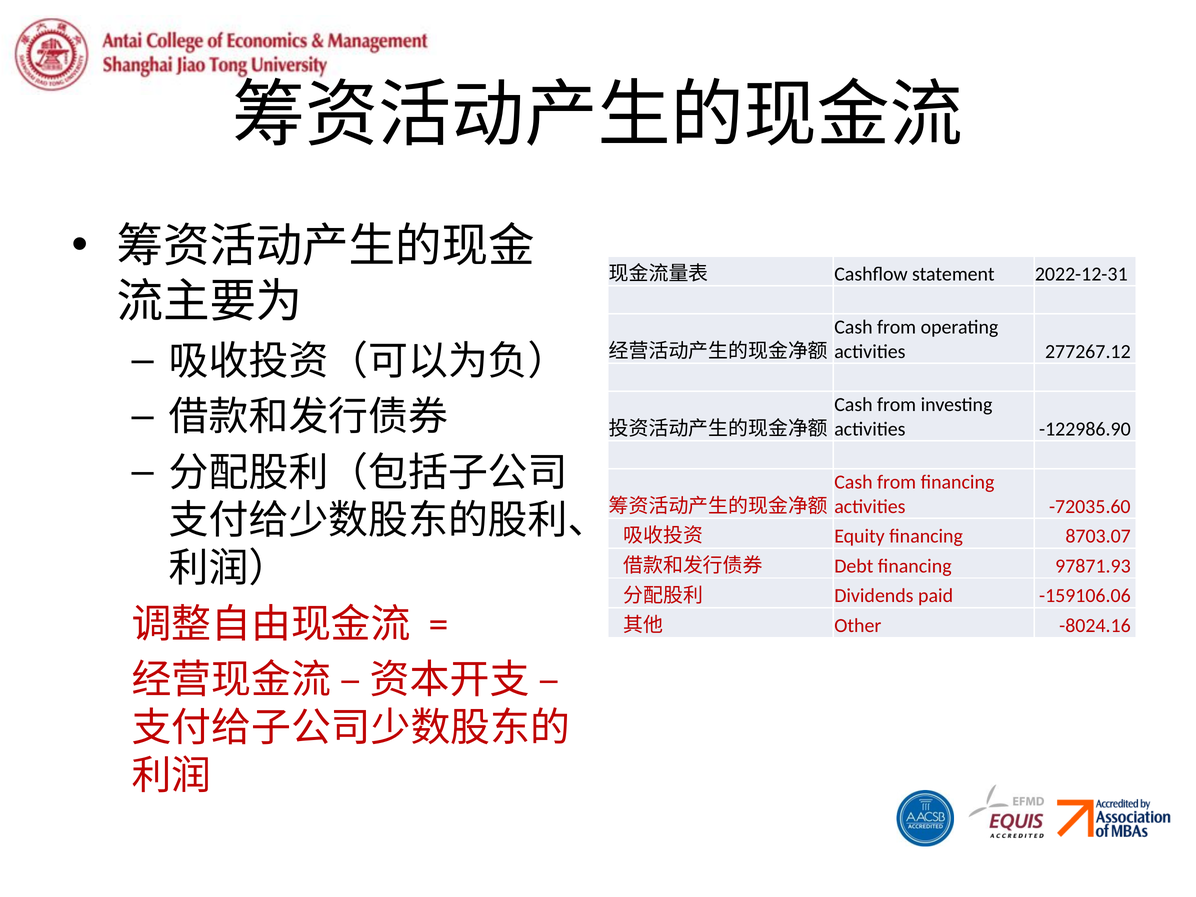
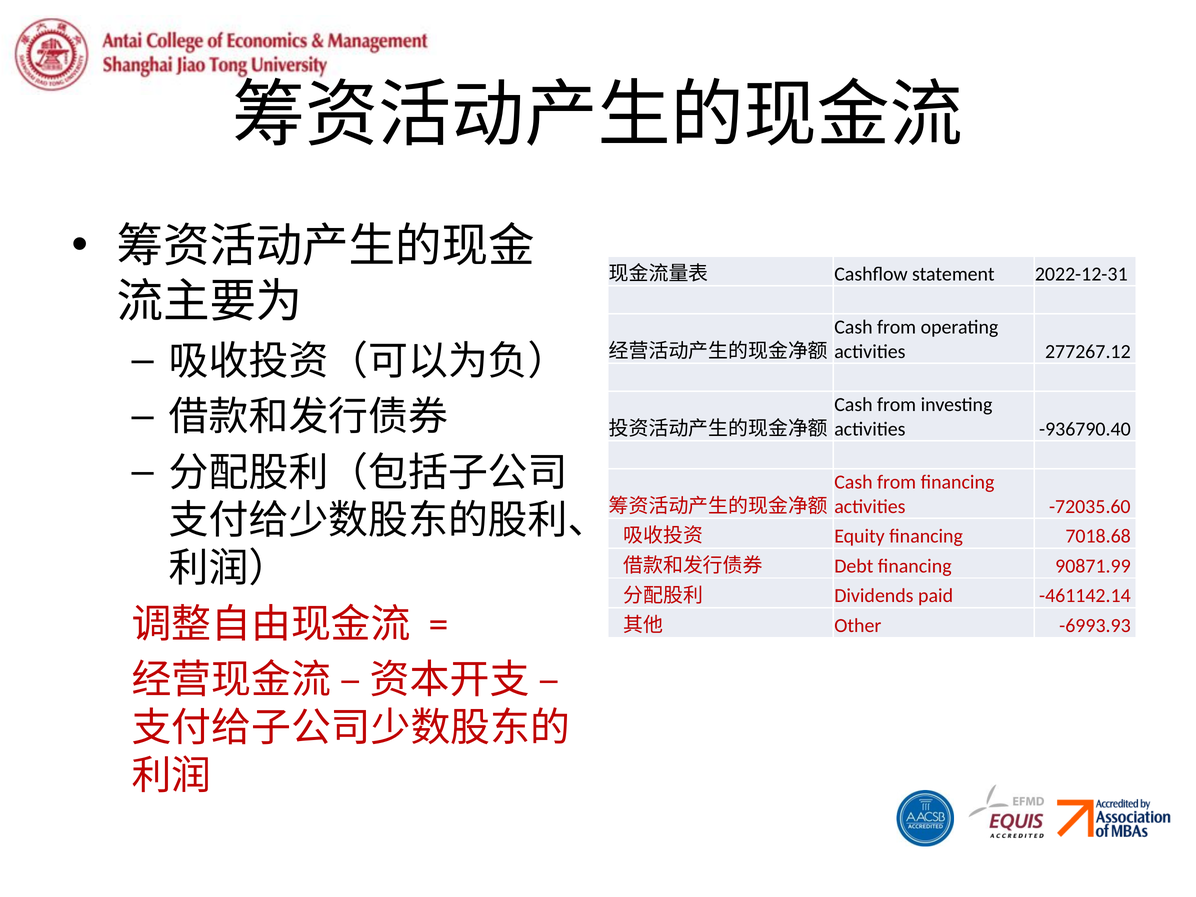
-122986.90: -122986.90 -> -936790.40
8703.07: 8703.07 -> 7018.68
97871.93: 97871.93 -> 90871.99
-159106.06: -159106.06 -> -461142.14
-8024.16: -8024.16 -> -6993.93
